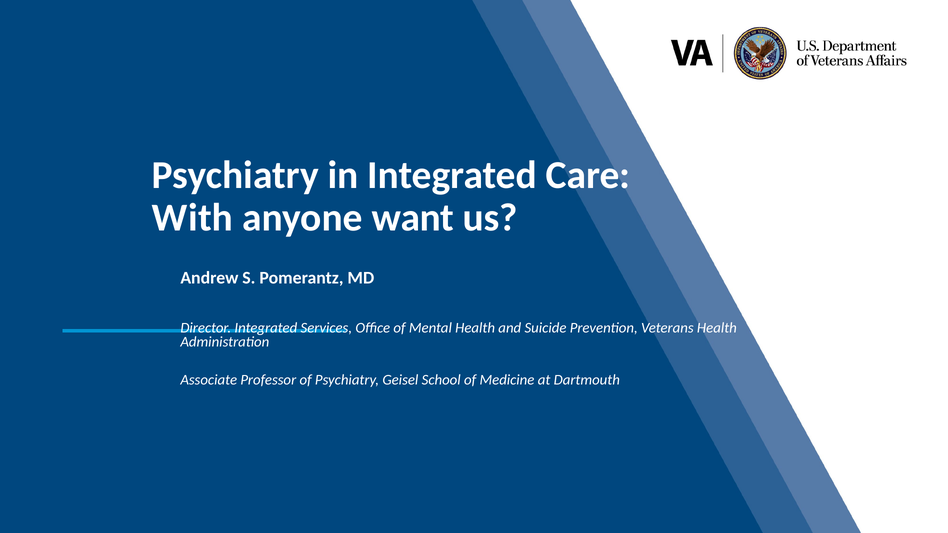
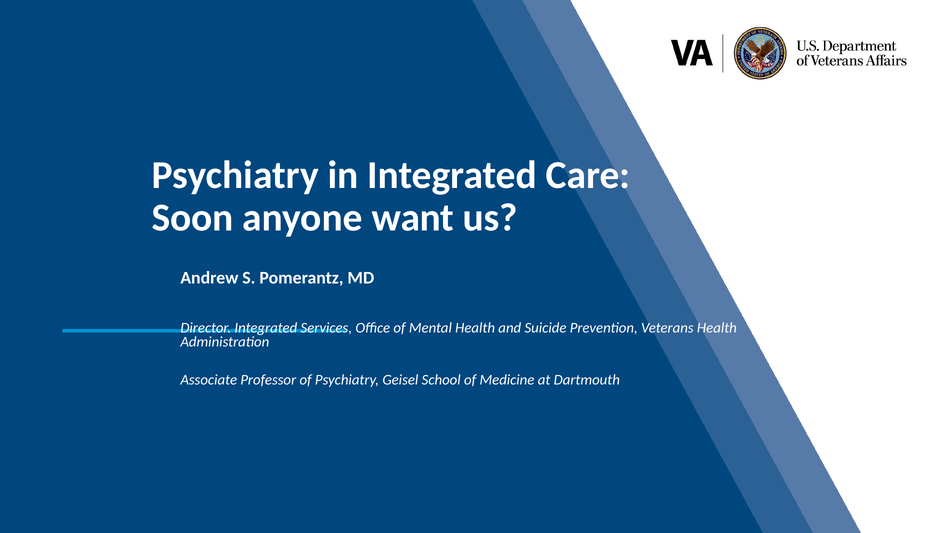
With: With -> Soon
